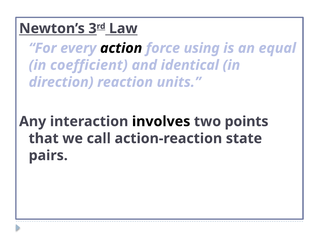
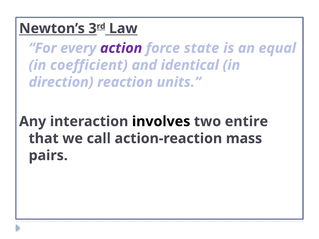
action colour: black -> purple
using: using -> state
points: points -> entire
state: state -> mass
